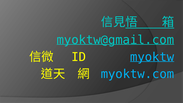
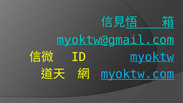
myoktw.com underline: none -> present
